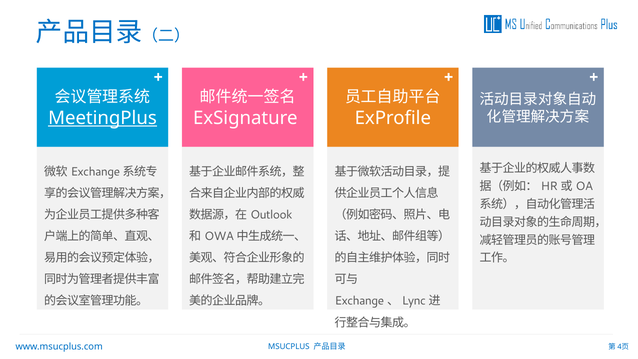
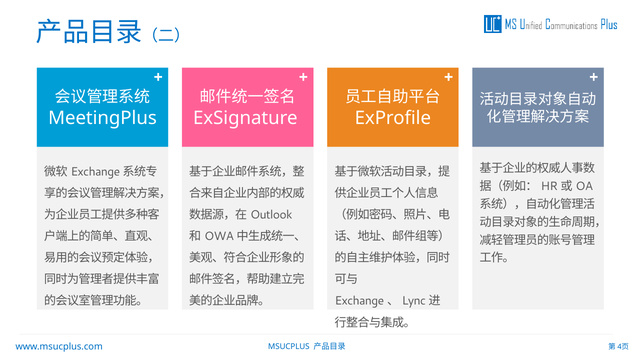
MeetingPlus underline: present -> none
